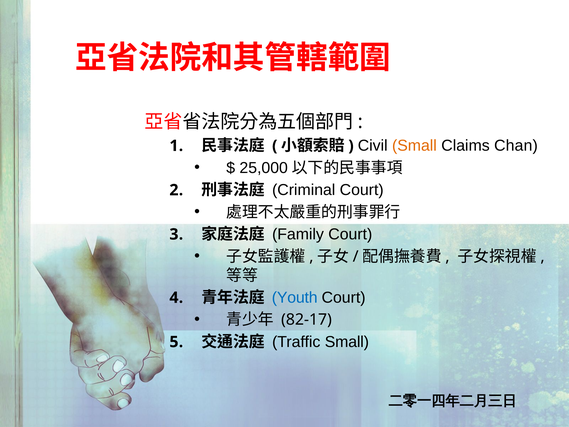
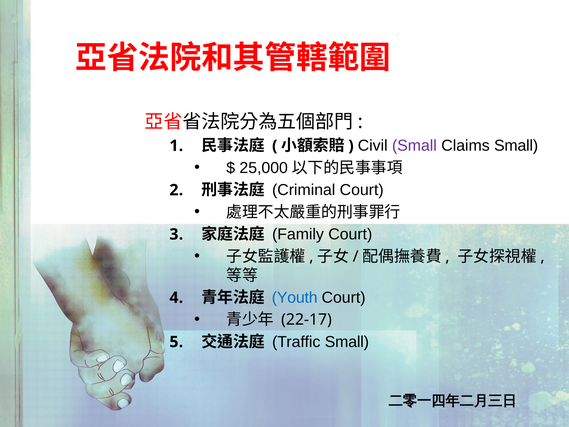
Small at (414, 146) colour: orange -> purple
Claims Chan: Chan -> Small
82-17: 82-17 -> 22-17
